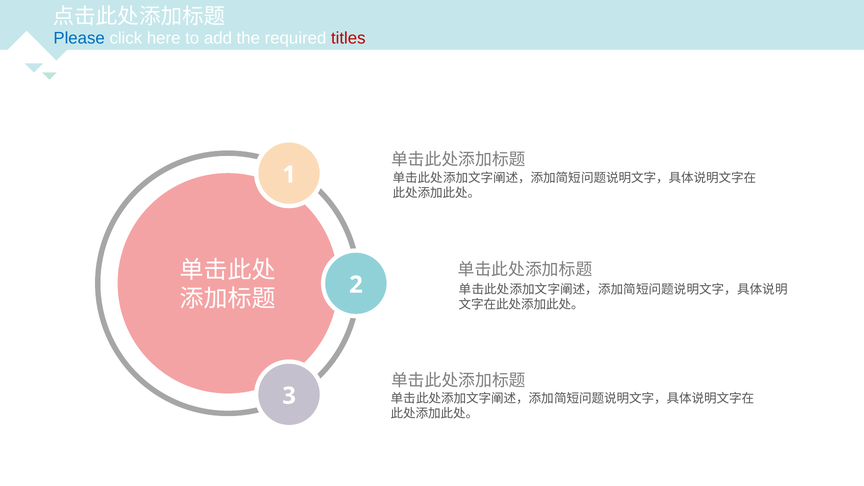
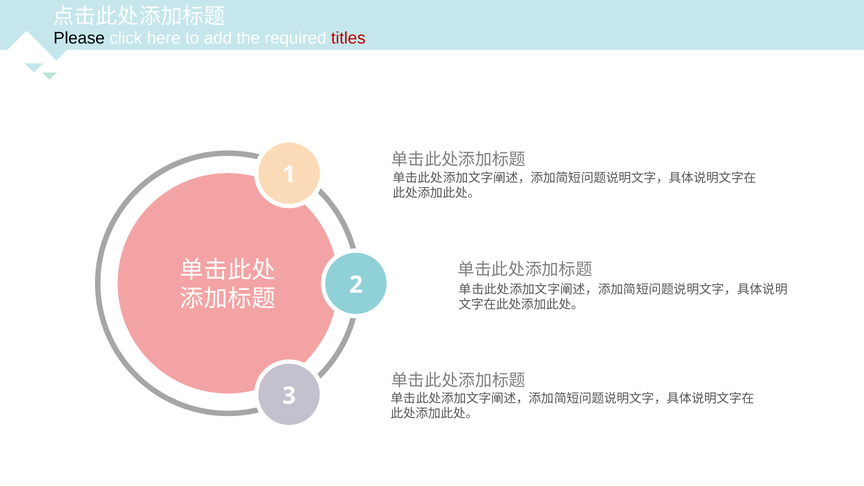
Please colour: blue -> black
